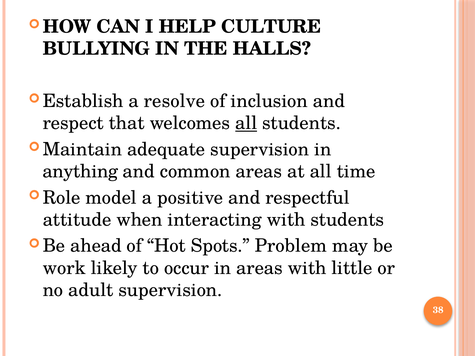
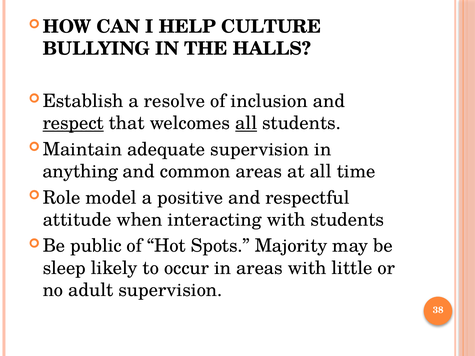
respect underline: none -> present
ahead: ahead -> public
Problem: Problem -> Majority
work: work -> sleep
